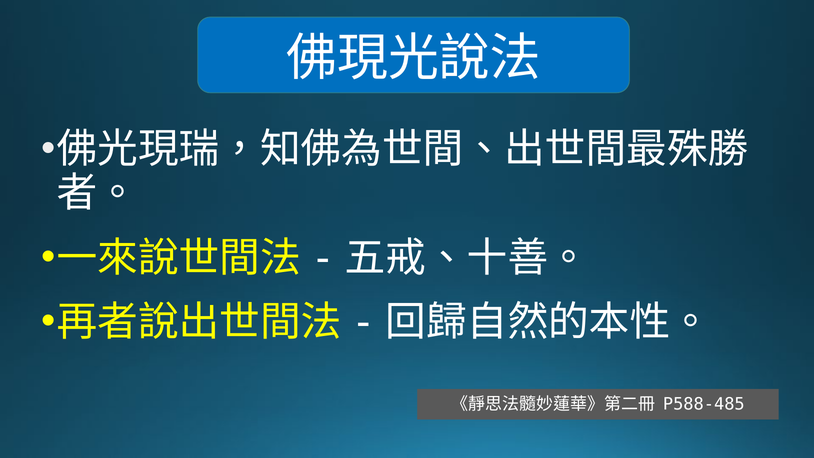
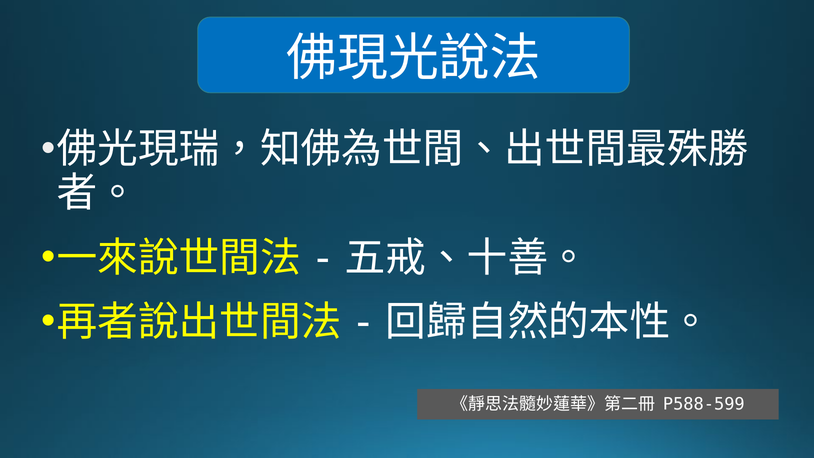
P588-485: P588-485 -> P588-599
